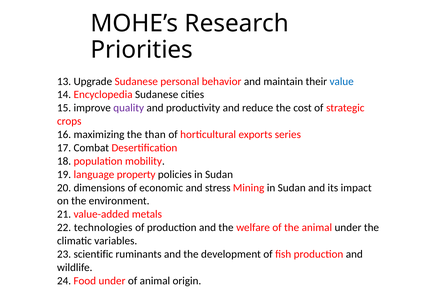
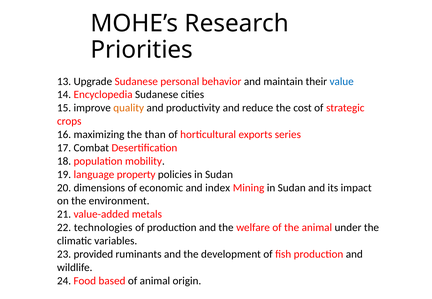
quality colour: purple -> orange
stress: stress -> index
scientific: scientific -> provided
Food under: under -> based
